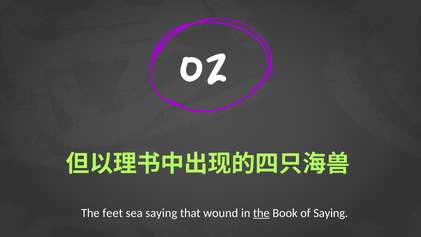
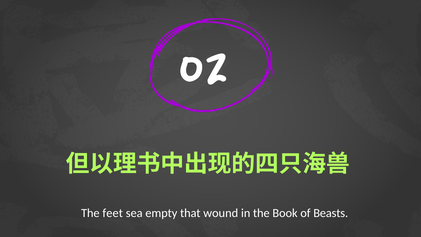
sea saying: saying -> empty
the at (261, 213) underline: present -> none
of Saying: Saying -> Beasts
